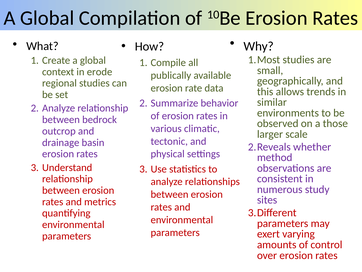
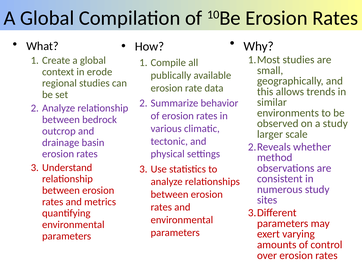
a those: those -> study
